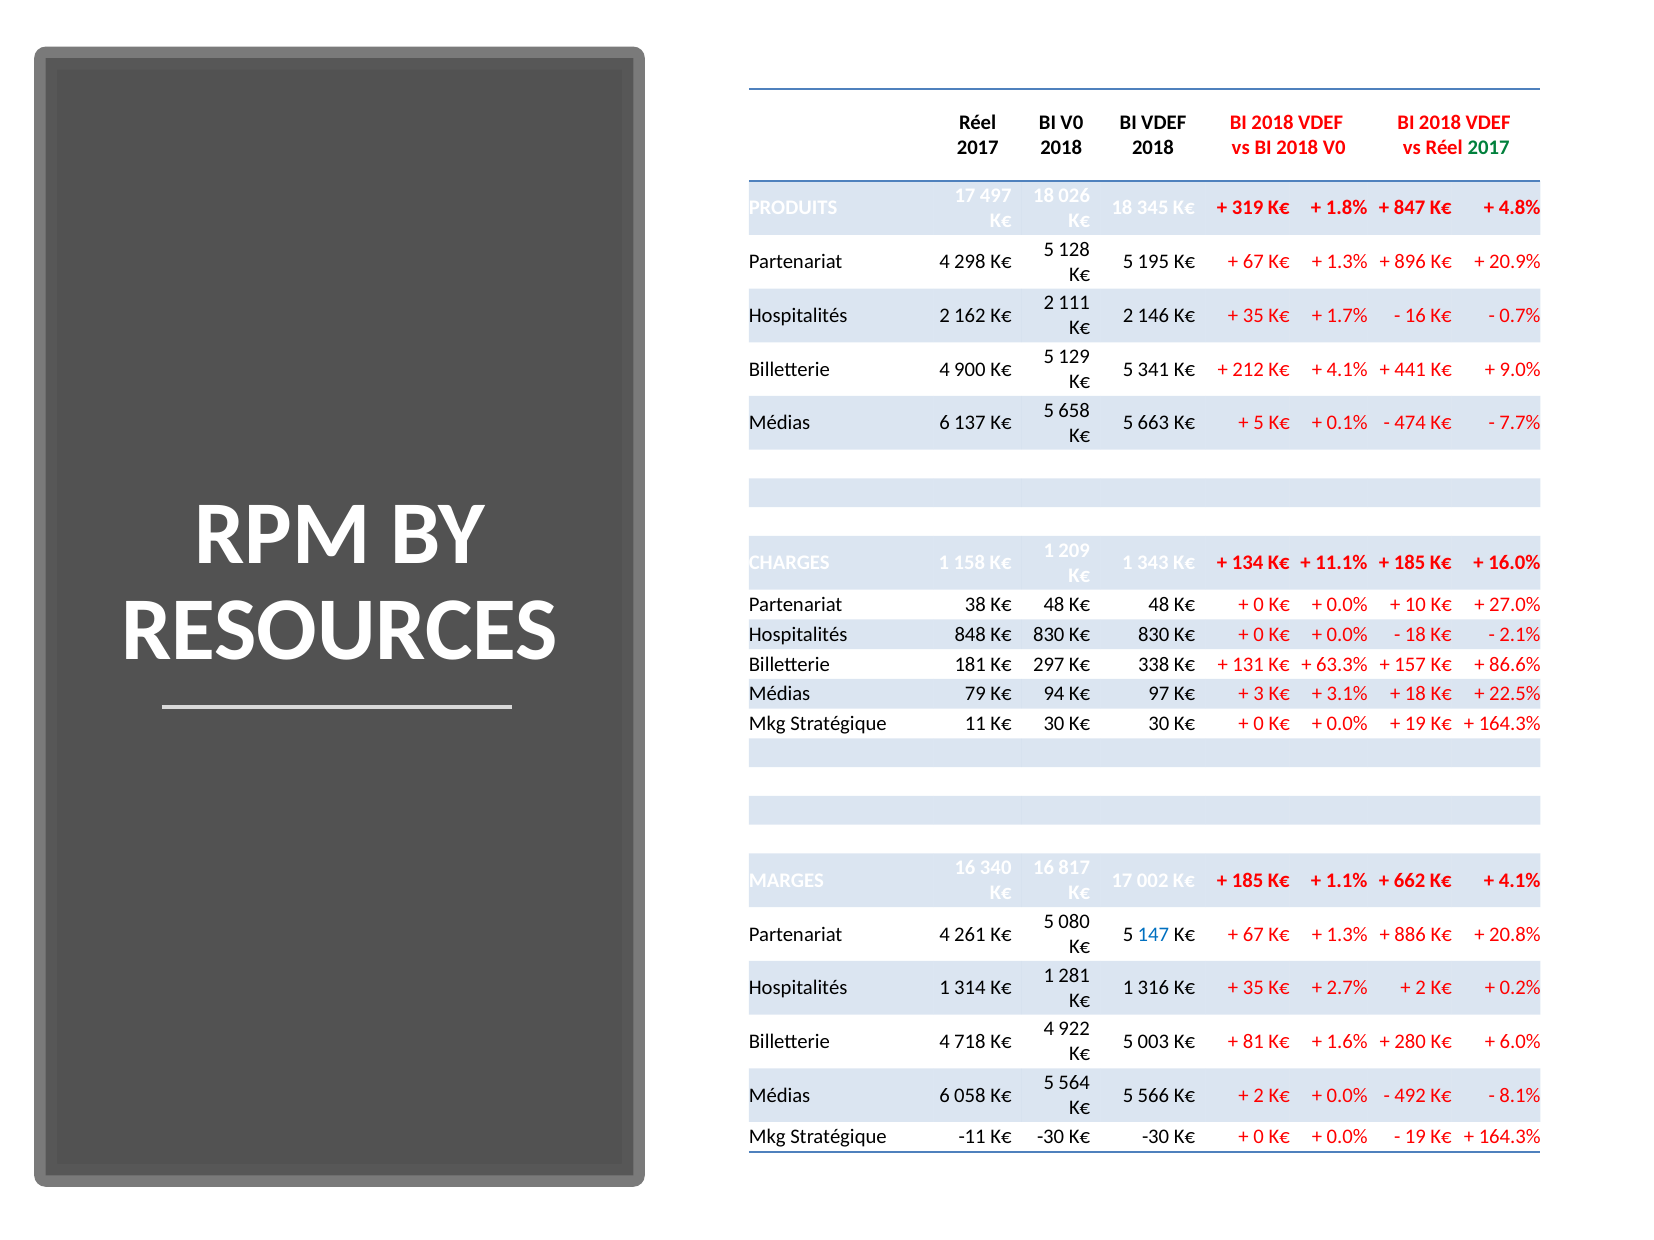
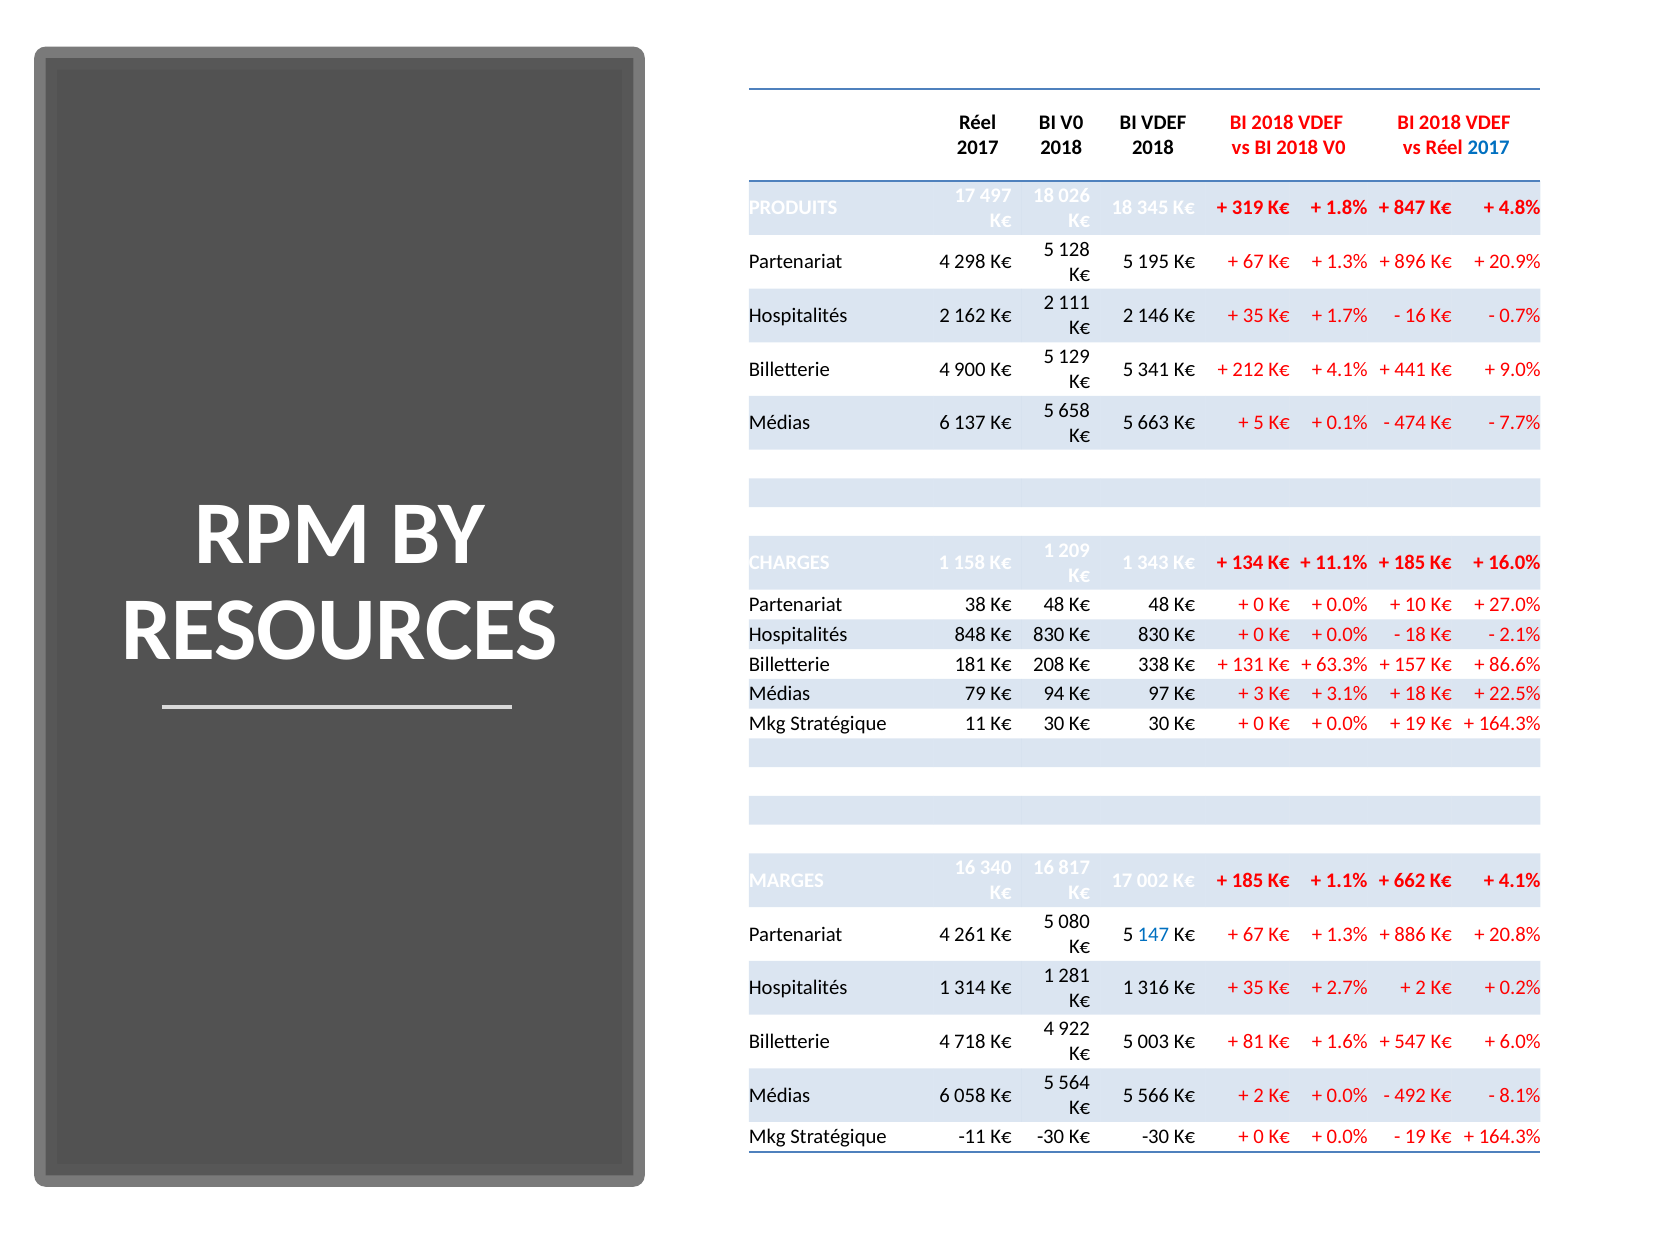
2017 at (1489, 148) colour: green -> blue
297: 297 -> 208
280: 280 -> 547
